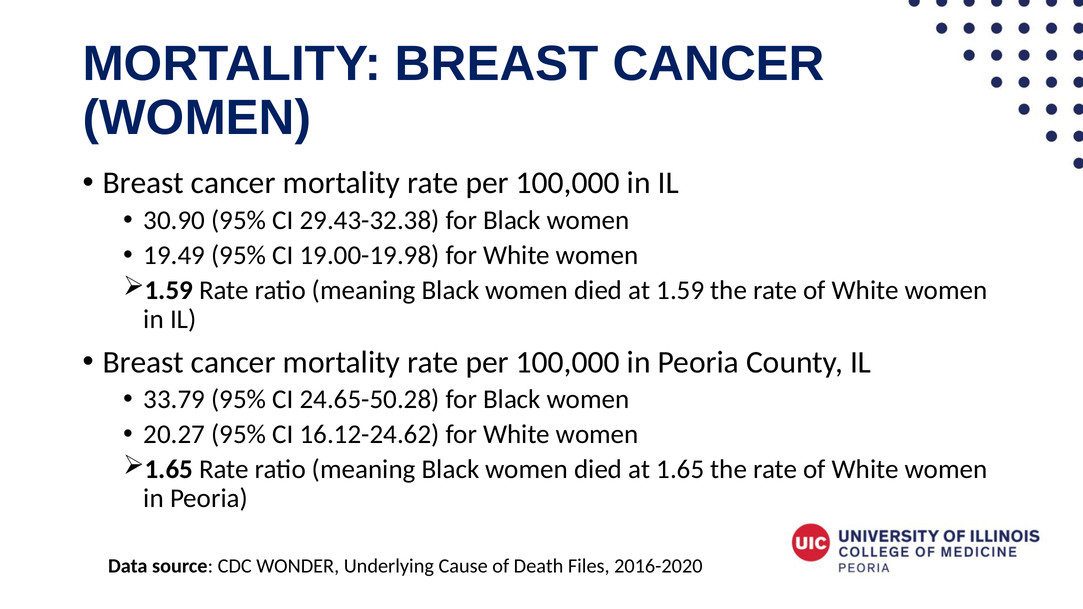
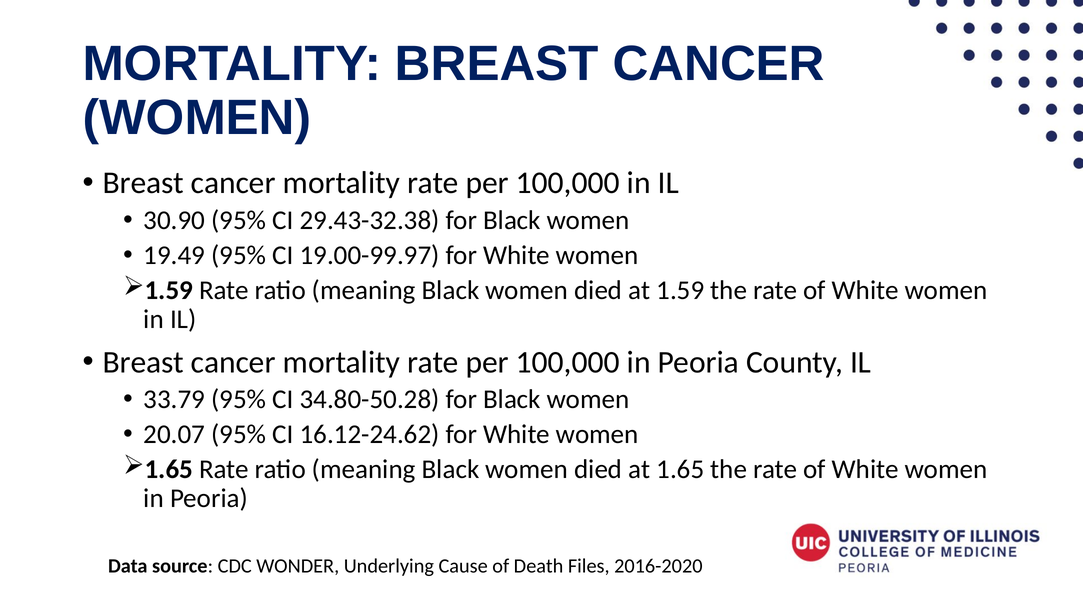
19.00-19.98: 19.00-19.98 -> 19.00-99.97
24.65-50.28: 24.65-50.28 -> 34.80-50.28
20.27: 20.27 -> 20.07
